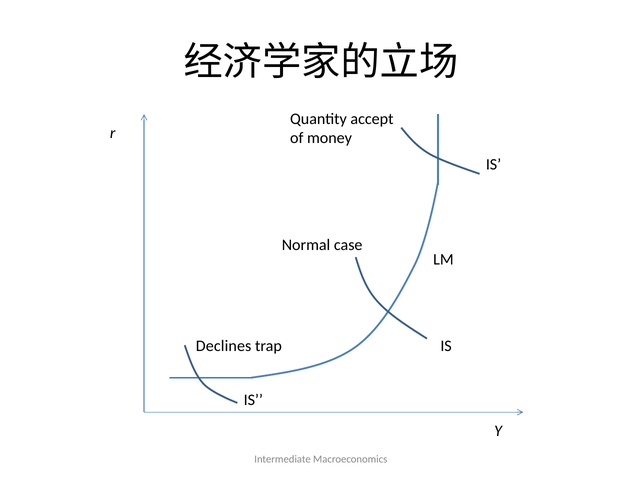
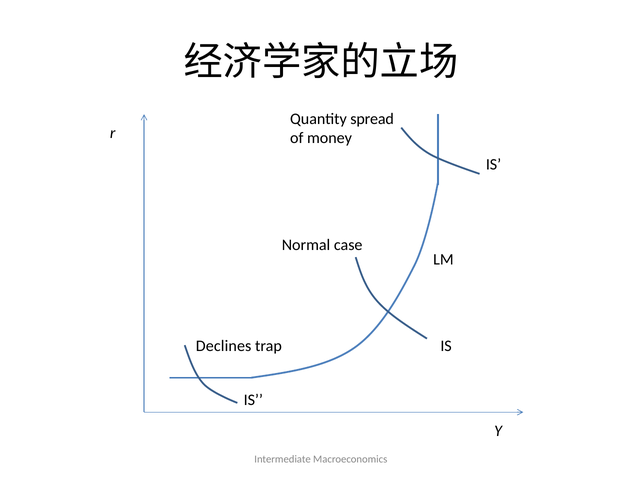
accept: accept -> spread
